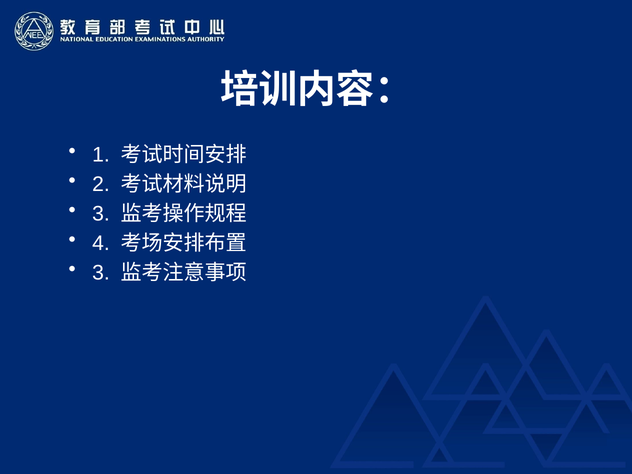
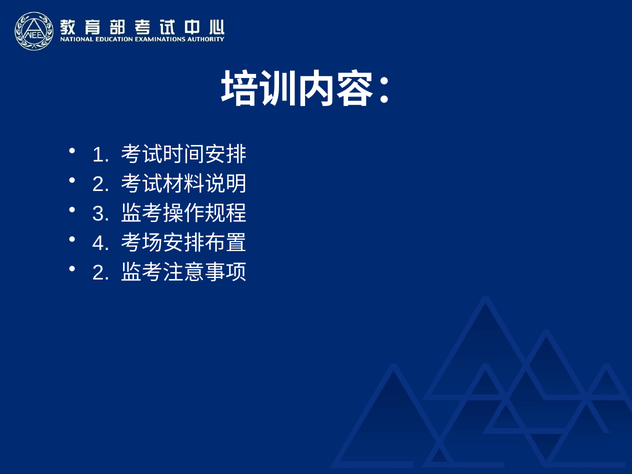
3 at (101, 273): 3 -> 2
